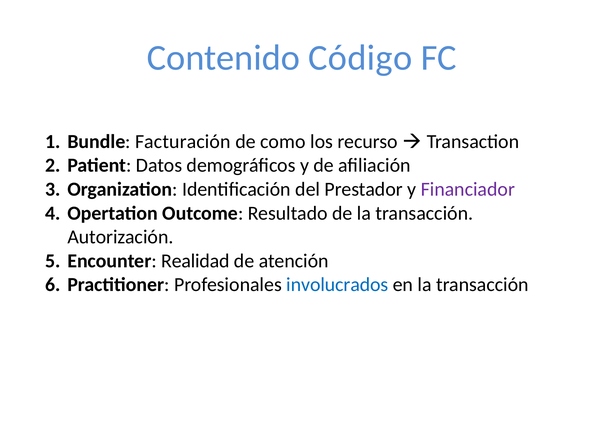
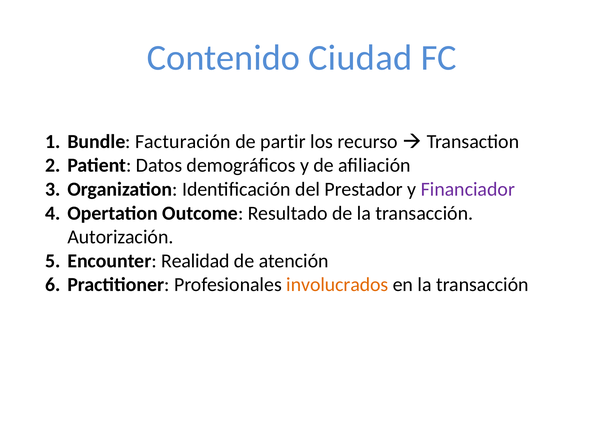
Código: Código -> Ciudad
como: como -> partir
involucrados colour: blue -> orange
